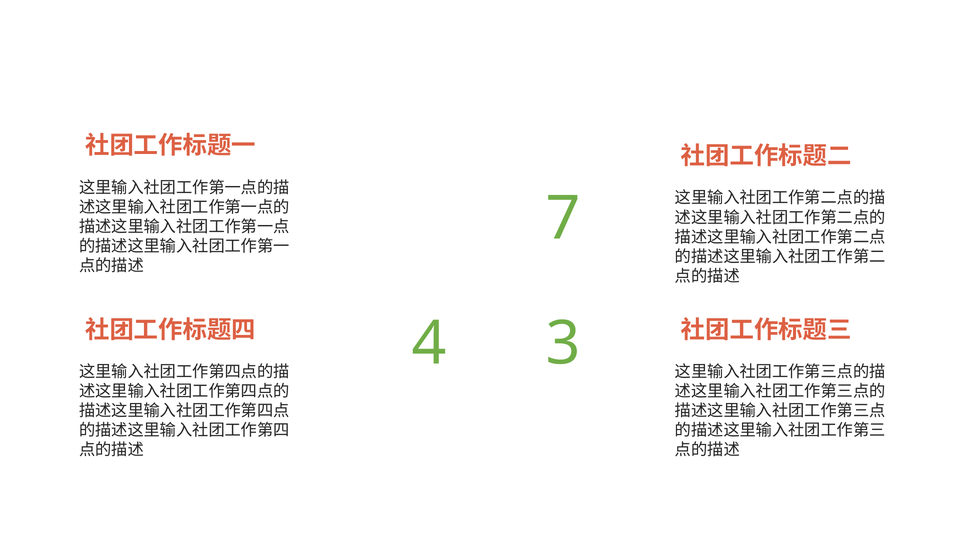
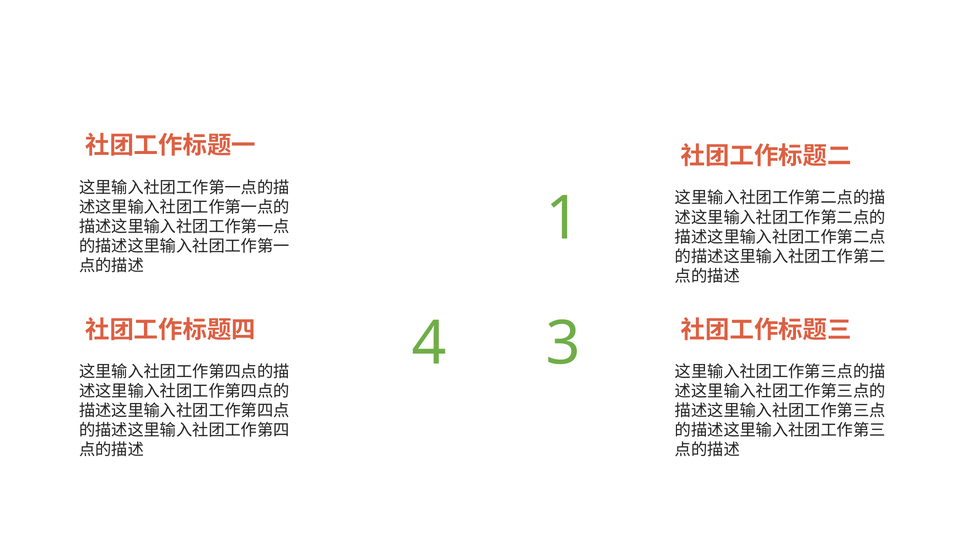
1 7: 7 -> 1
